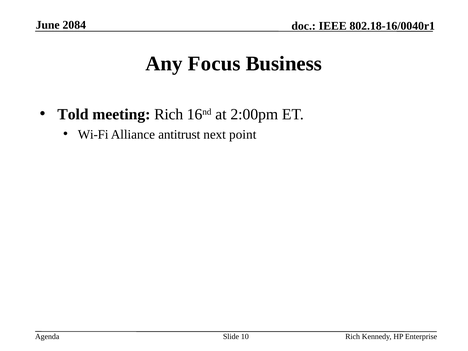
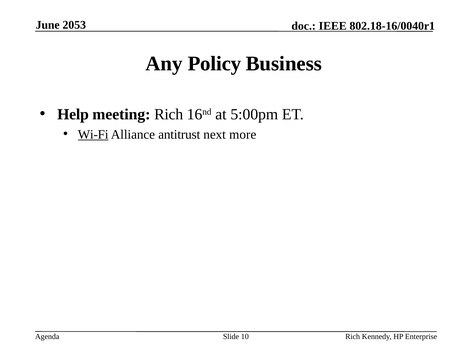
2084: 2084 -> 2053
Focus: Focus -> Policy
Told: Told -> Help
2:00pm: 2:00pm -> 5:00pm
Wi-Fi underline: none -> present
point: point -> more
